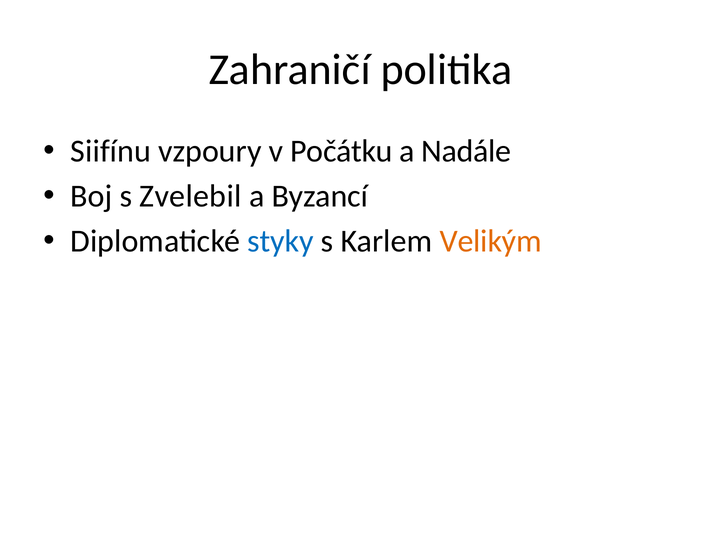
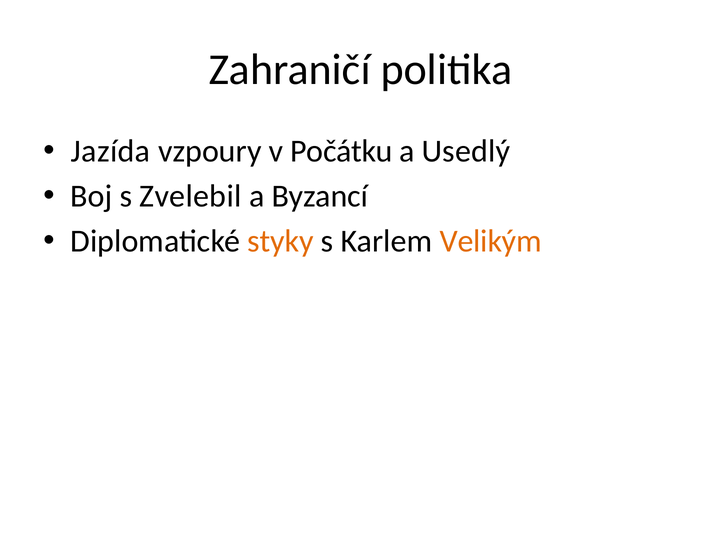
Siifínu: Siifínu -> Jazída
Nadále: Nadále -> Usedlý
styky colour: blue -> orange
